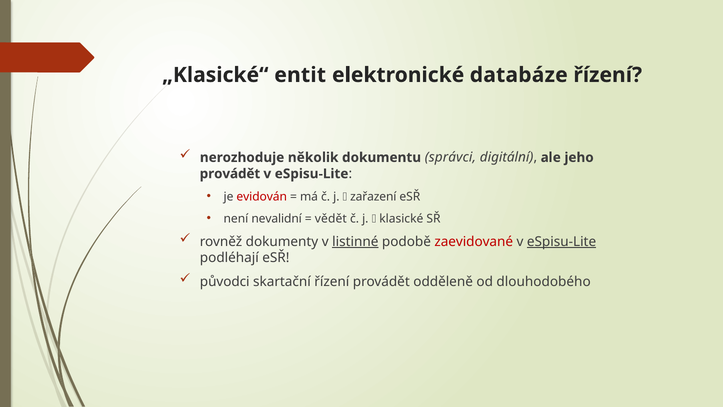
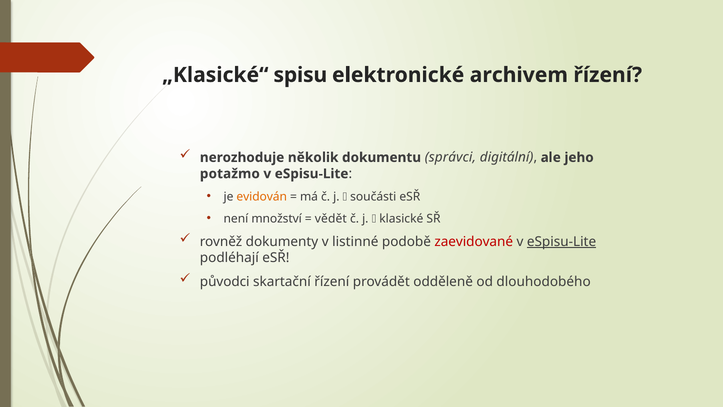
entit: entit -> spisu
databáze: databáze -> archivem
provádět at (230, 174): provádět -> potažmo
evidován colour: red -> orange
zařazení: zařazení -> součásti
nevalidní: nevalidní -> množství
listinné underline: present -> none
